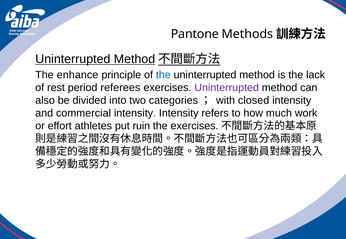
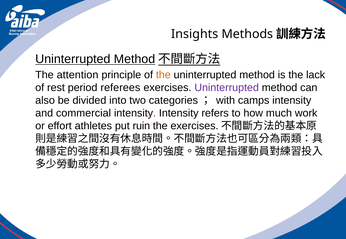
Pantone: Pantone -> Insights
enhance: enhance -> attention
the at (163, 75) colour: blue -> orange
closed: closed -> camps
